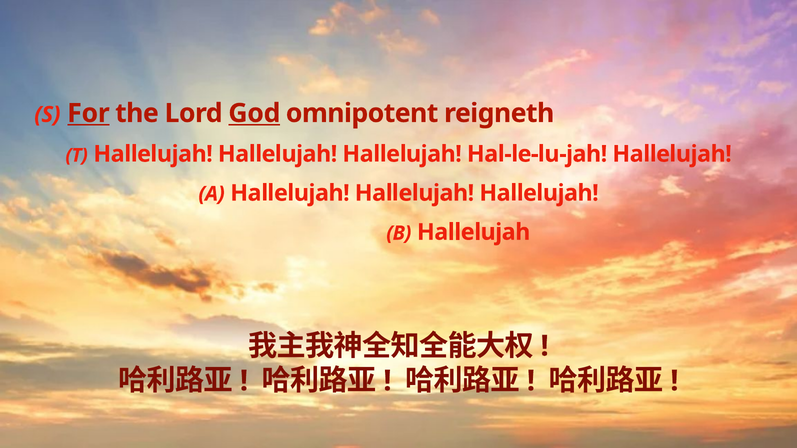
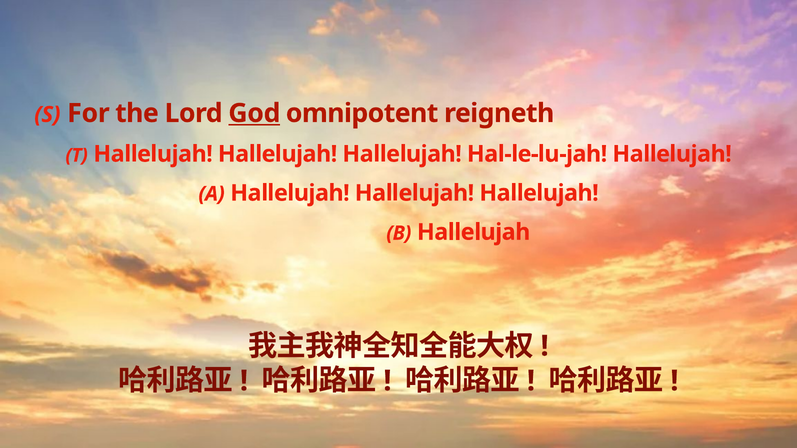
For underline: present -> none
